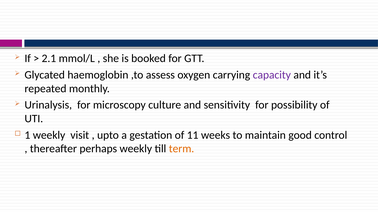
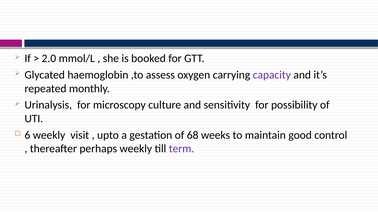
2.1: 2.1 -> 2.0
1: 1 -> 6
11: 11 -> 68
term colour: orange -> purple
